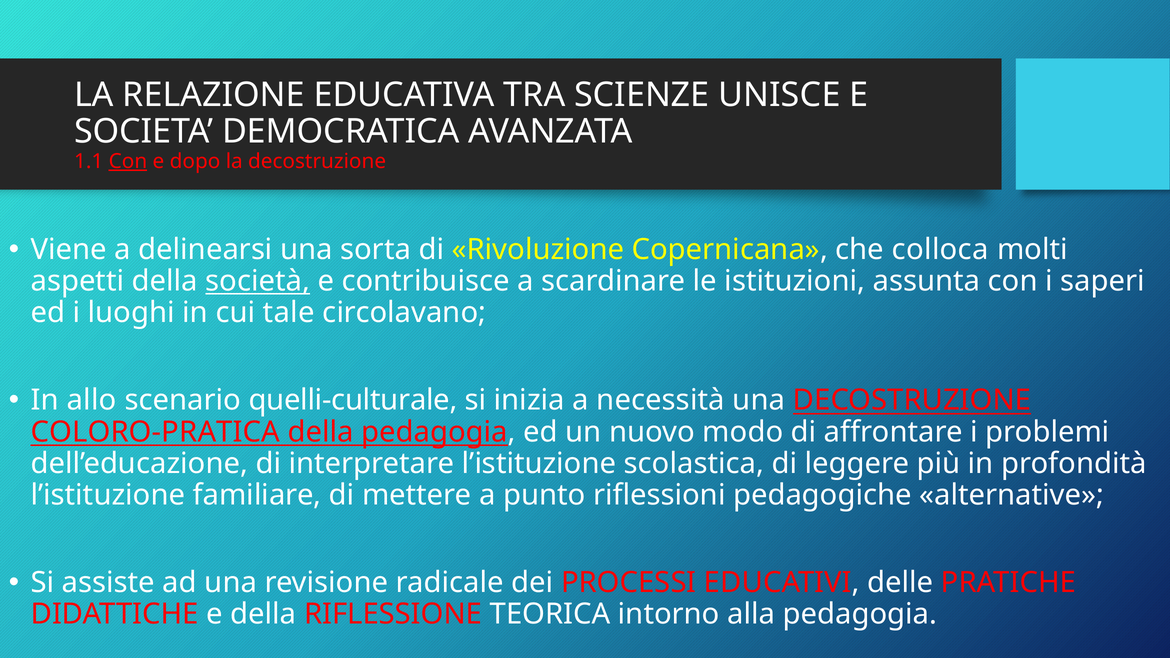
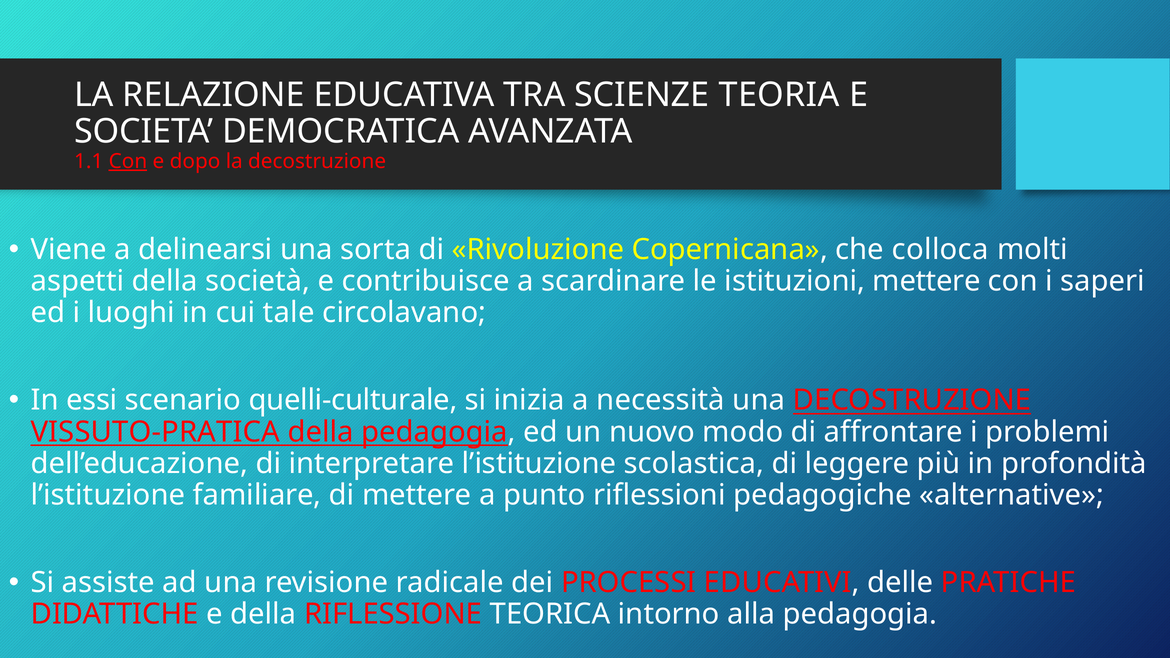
UNISCE: UNISCE -> TEORIA
società underline: present -> none
istituzioni assunta: assunta -> mettere
allo: allo -> essi
COLORO-PRATICA: COLORO-PRATICA -> VISSUTO-PRATICA
